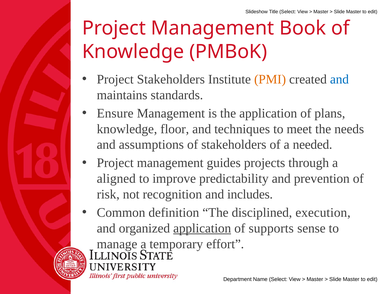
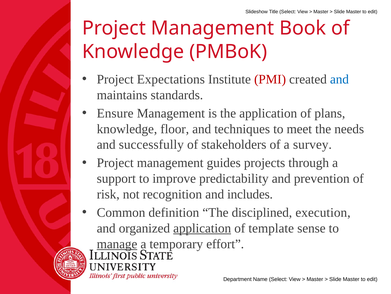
Project Stakeholders: Stakeholders -> Expectations
PMI colour: orange -> red
assumptions: assumptions -> successfully
needed: needed -> survey
aligned: aligned -> support
supports: supports -> template
manage underline: none -> present
